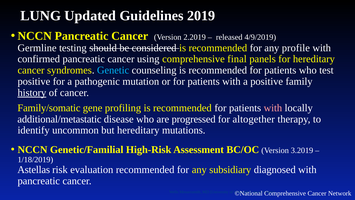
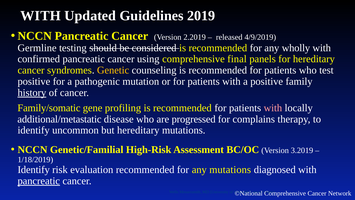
LUNG at (41, 16): LUNG -> WITH
profile: profile -> wholly
Genetic colour: light blue -> yellow
altogether: altogether -> complains
Astellas at (34, 169): Astellas -> Identify
any subsidiary: subsidiary -> mutations
pancreatic at (39, 181) underline: none -> present
